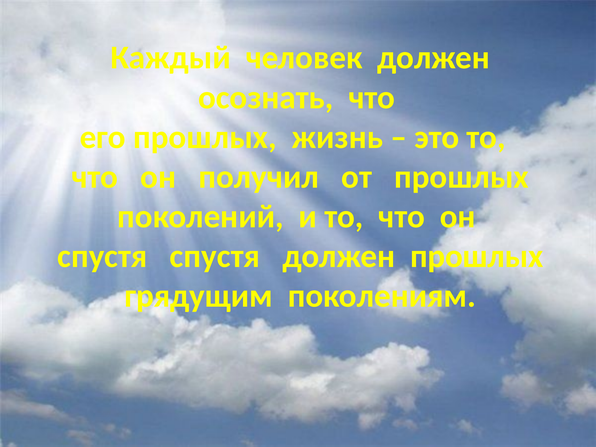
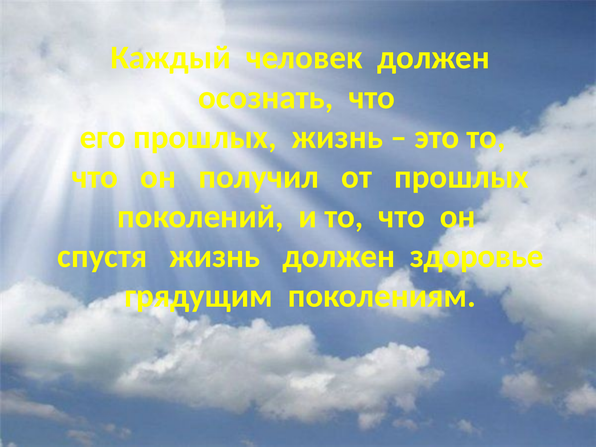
спустя спустя: спустя -> жизнь
должен прошлых: прошлых -> здоровье
